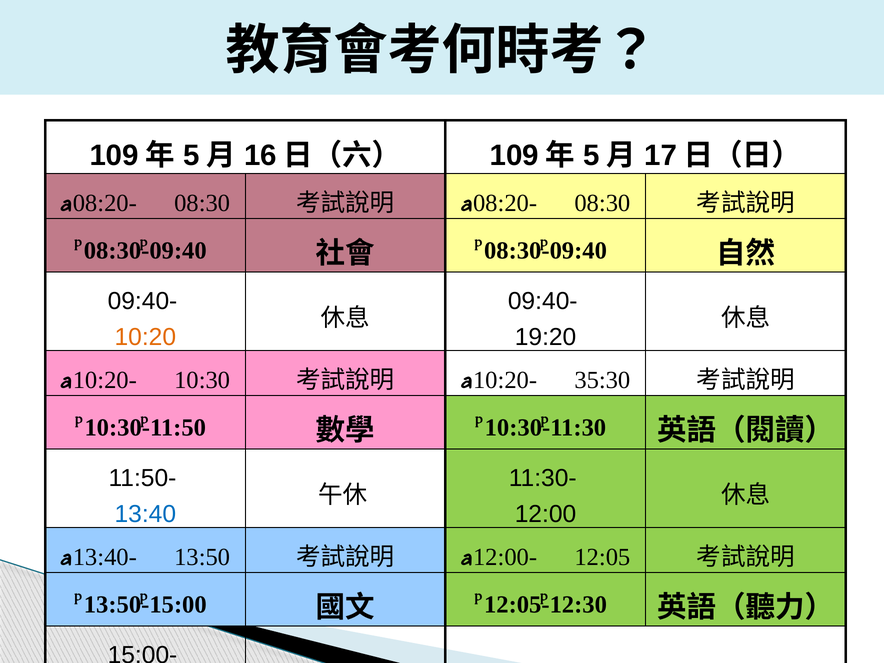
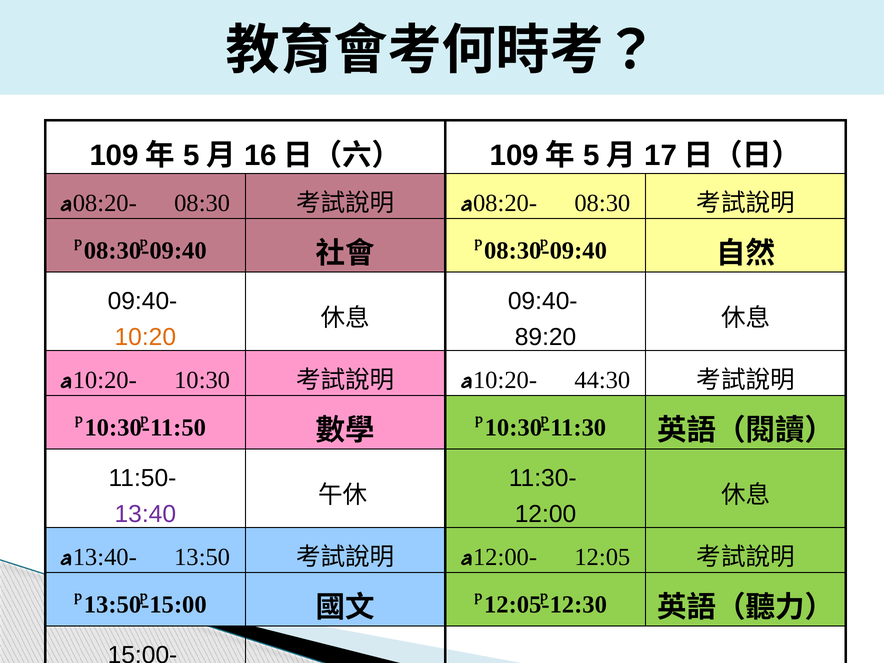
19:20: 19:20 -> 89:20
35:30: 35:30 -> 44:30
13:40 colour: blue -> purple
